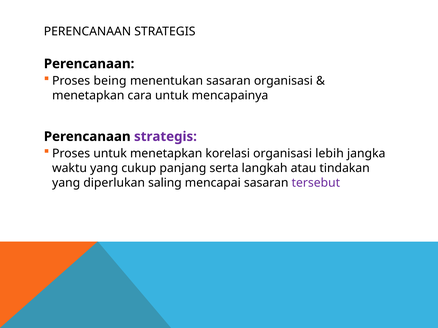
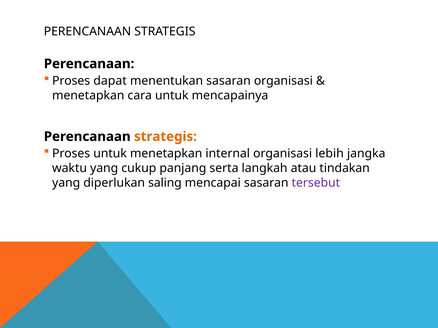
being: being -> dapat
strategis at (165, 137) colour: purple -> orange
korelasi: korelasi -> internal
